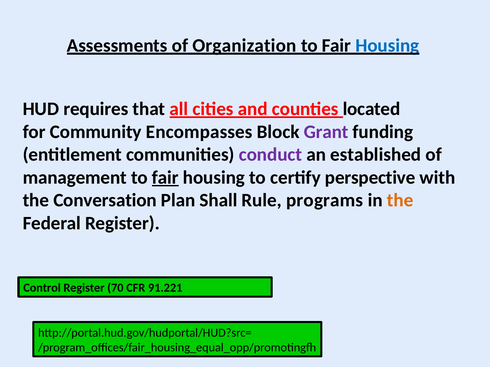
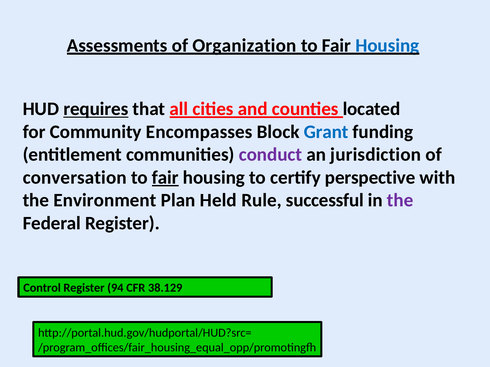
requires underline: none -> present
Grant colour: purple -> blue
established: established -> jurisdiction
management: management -> conversation
Conversation: Conversation -> Environment
Shall: Shall -> Held
programs: programs -> successful
the at (400, 201) colour: orange -> purple
70: 70 -> 94
91.221: 91.221 -> 38.129
